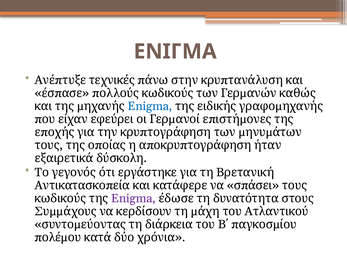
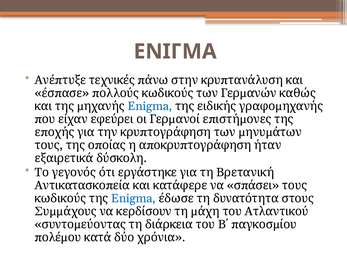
Enigma at (133, 199) colour: purple -> blue
